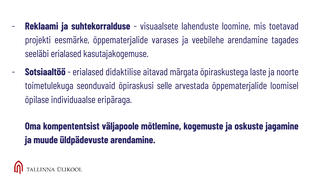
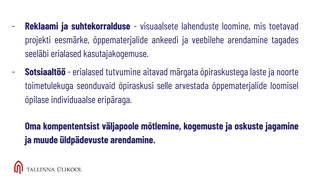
varases: varases -> ankeedi
didaktilise: didaktilise -> tutvumine
